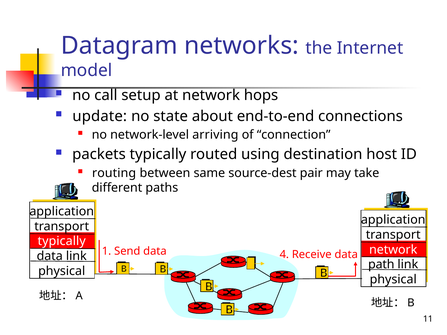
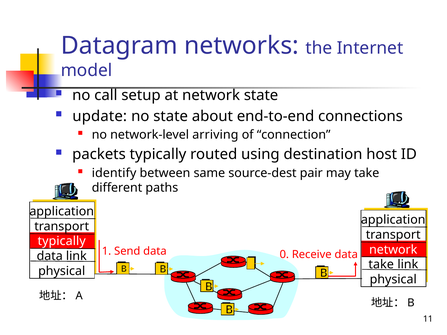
network hops: hops -> state
routing: routing -> identify
4: 4 -> 0
path at (381, 265): path -> take
